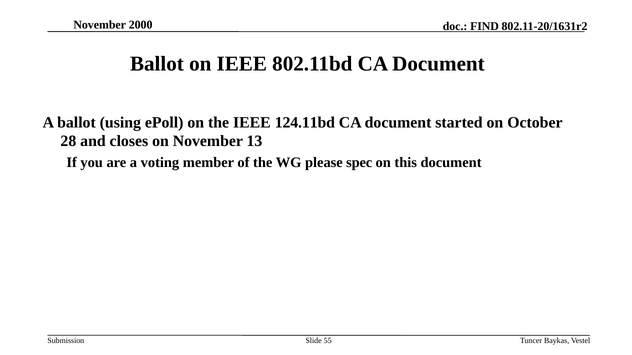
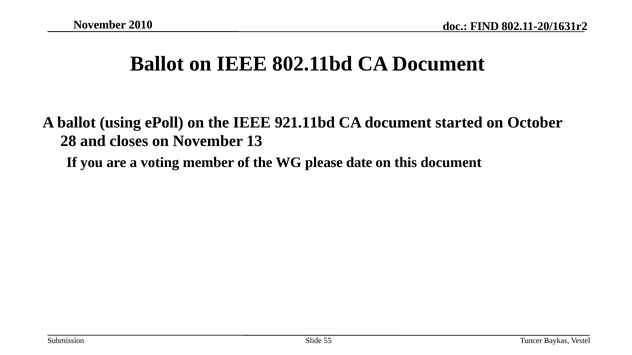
2000: 2000 -> 2010
124.11bd: 124.11bd -> 921.11bd
spec: spec -> date
